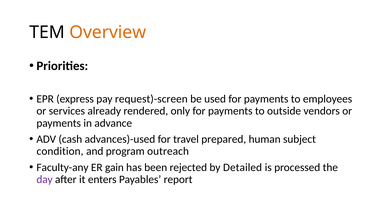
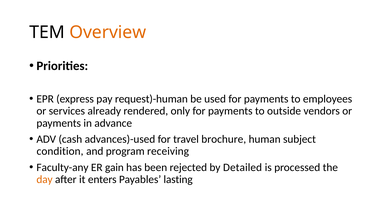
request)-screen: request)-screen -> request)-human
prepared: prepared -> brochure
outreach: outreach -> receiving
day colour: purple -> orange
report: report -> lasting
